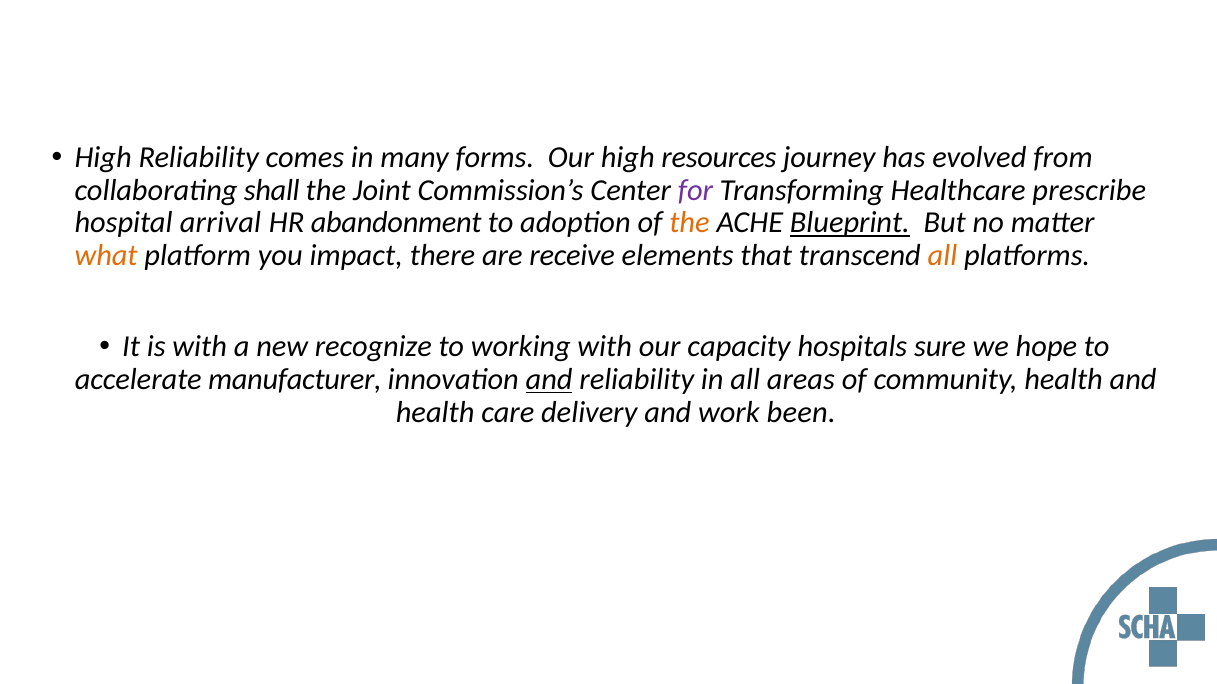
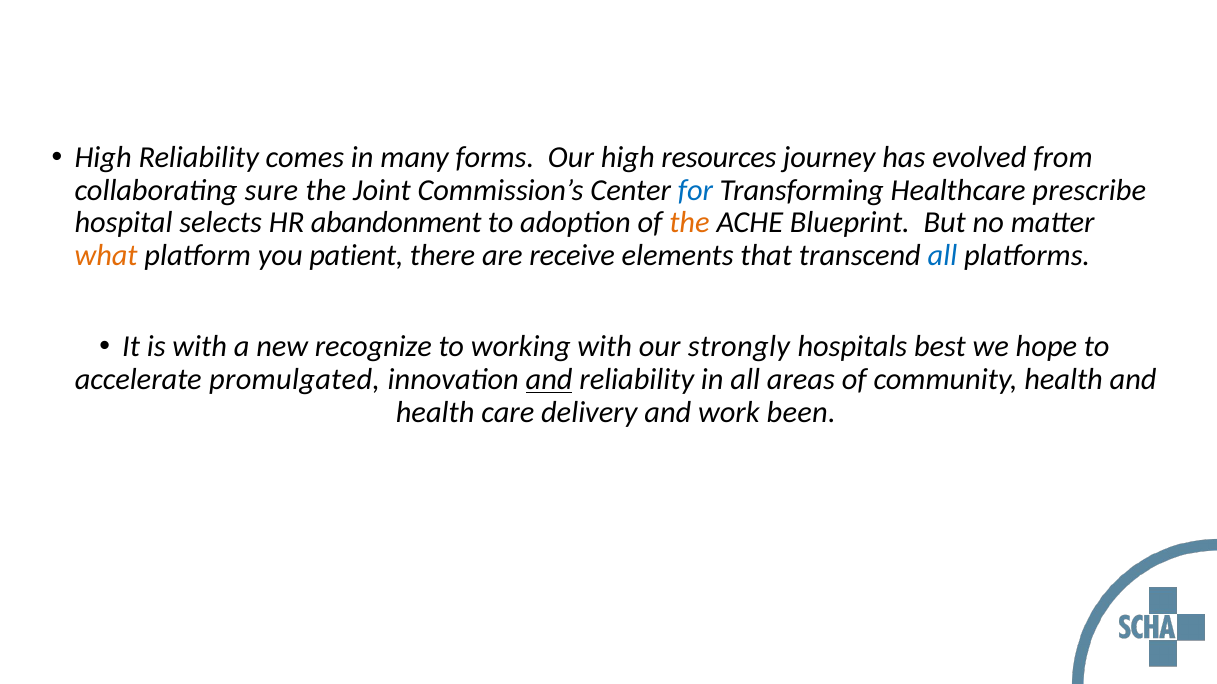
shall: shall -> sure
for colour: purple -> blue
arrival: arrival -> selects
Blueprint underline: present -> none
impact: impact -> patient
all at (943, 256) colour: orange -> blue
capacity: capacity -> strongly
sure: sure -> best
manufacturer: manufacturer -> promulgated
